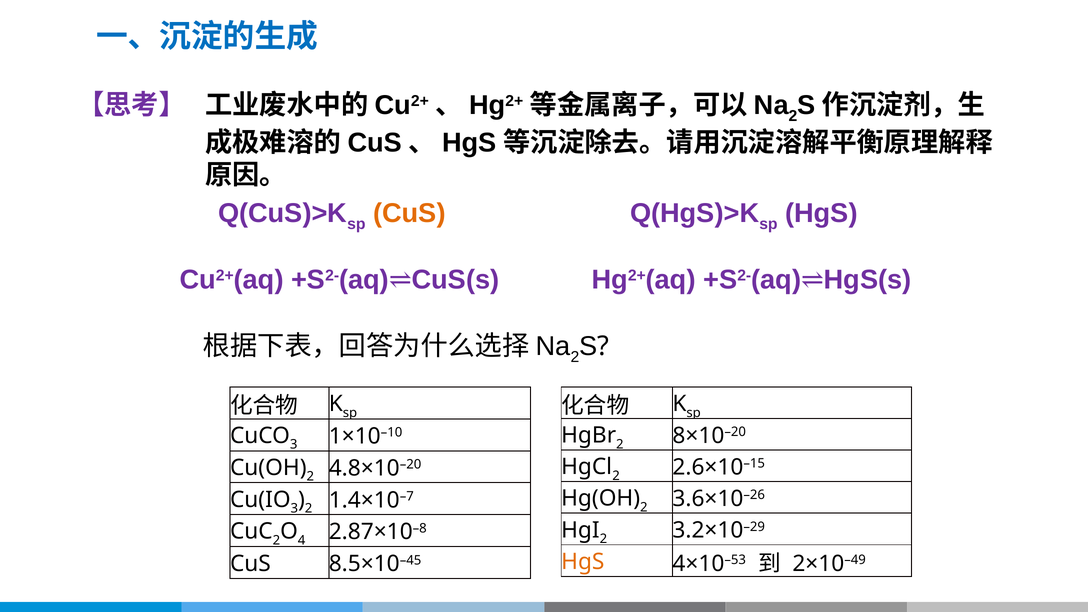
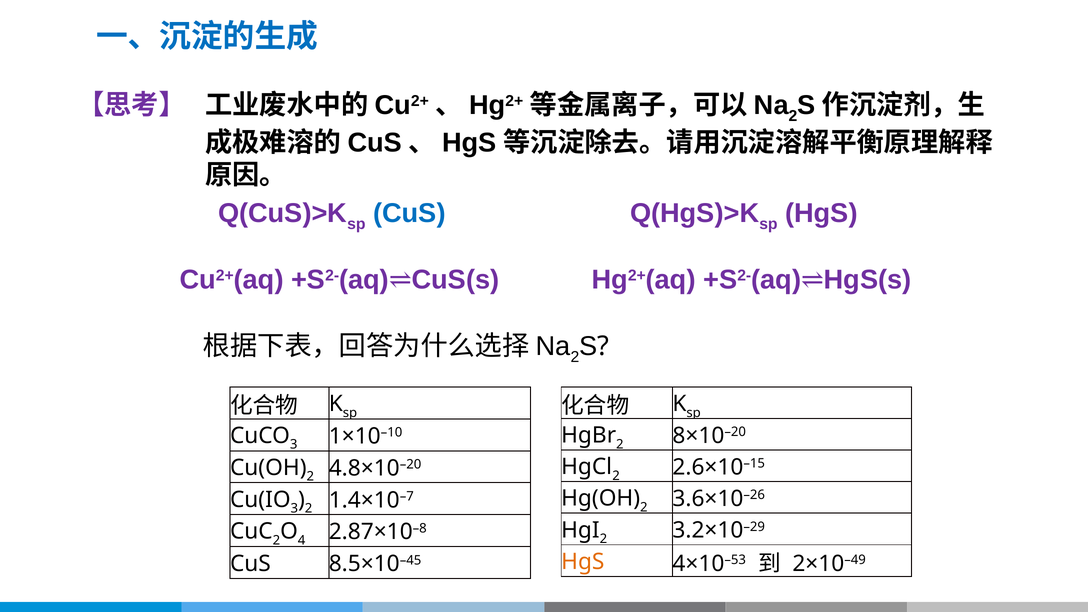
CuS at (409, 213) colour: orange -> blue
